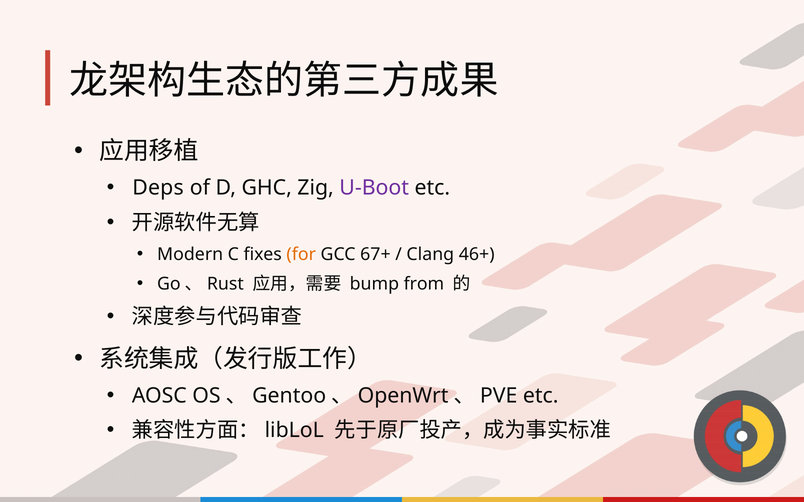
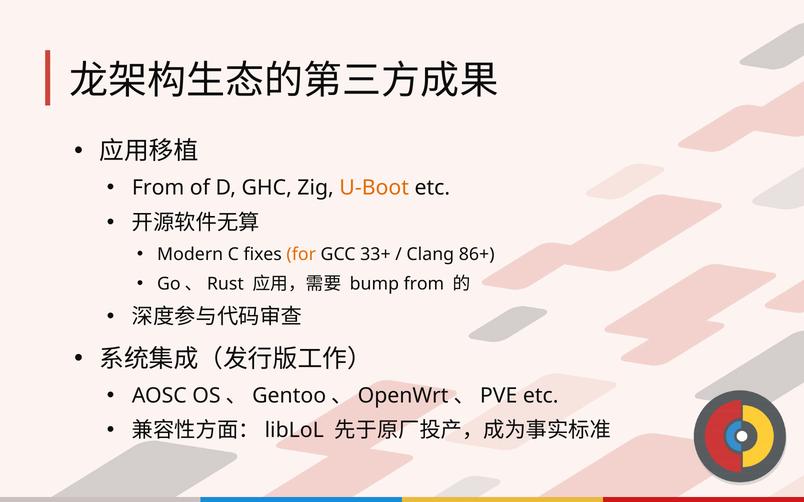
Deps at (158, 188): Deps -> From
U-Boot colour: purple -> orange
67+: 67+ -> 33+
46+: 46+ -> 86+
